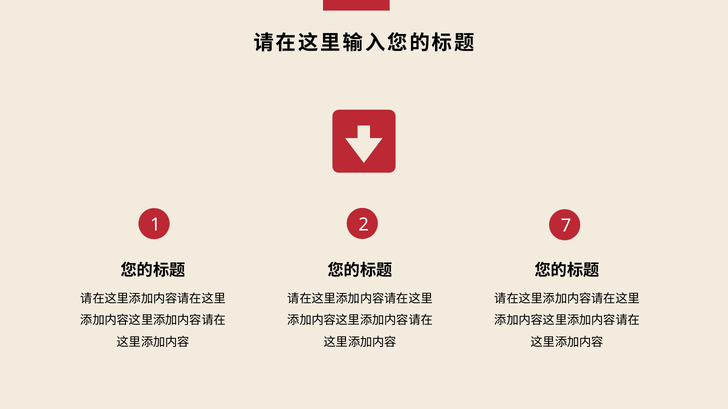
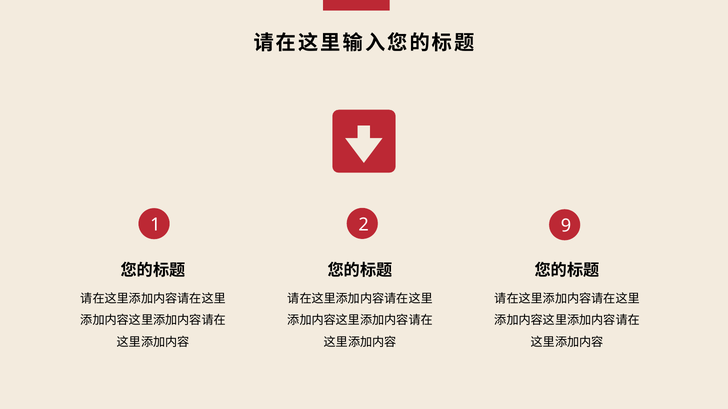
7: 7 -> 9
